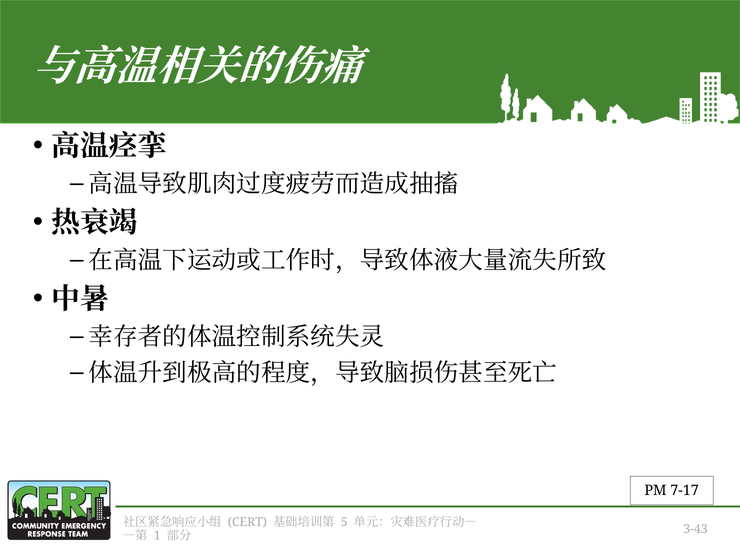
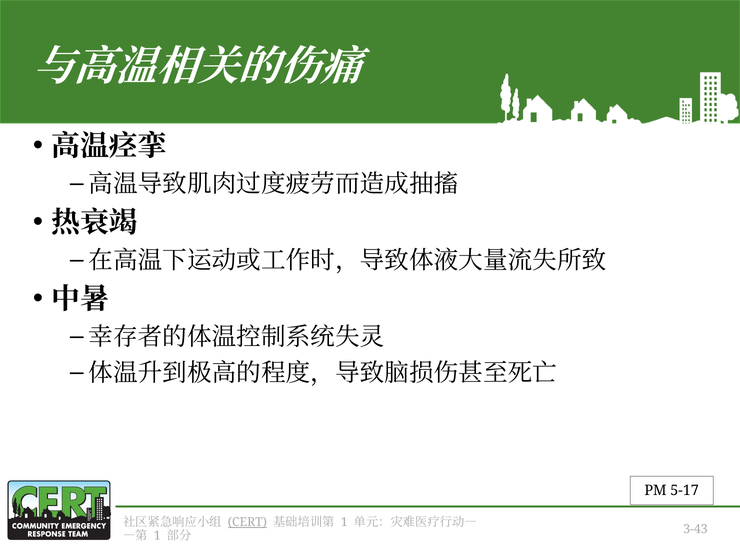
7-17: 7-17 -> 5-17
CERT underline: none -> present
5 at (344, 522): 5 -> 1
